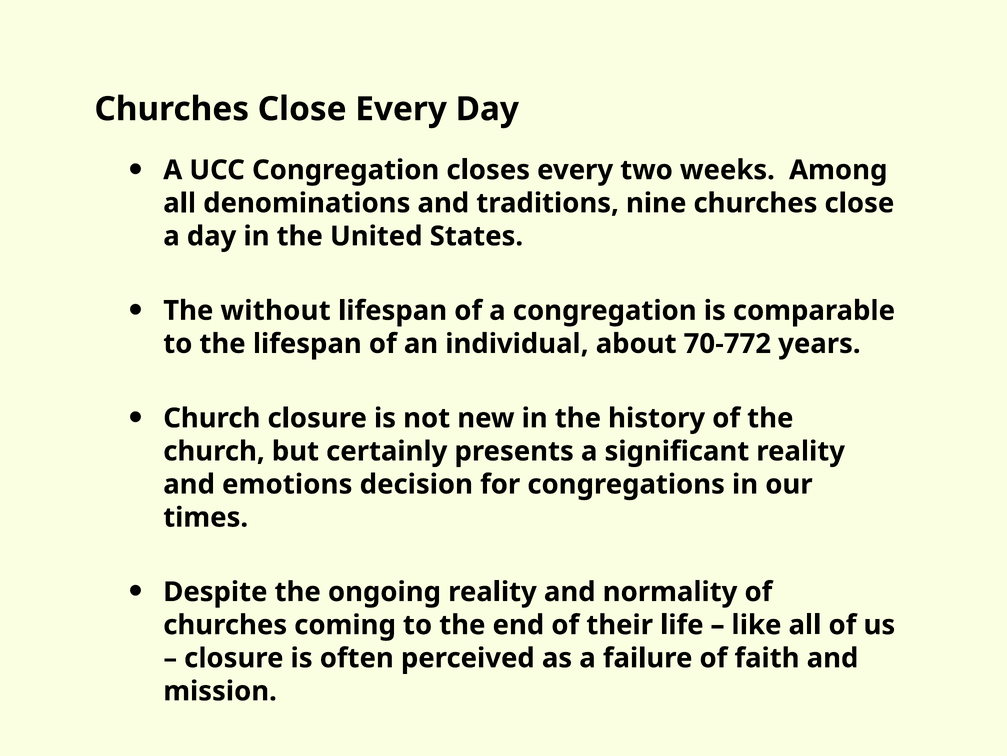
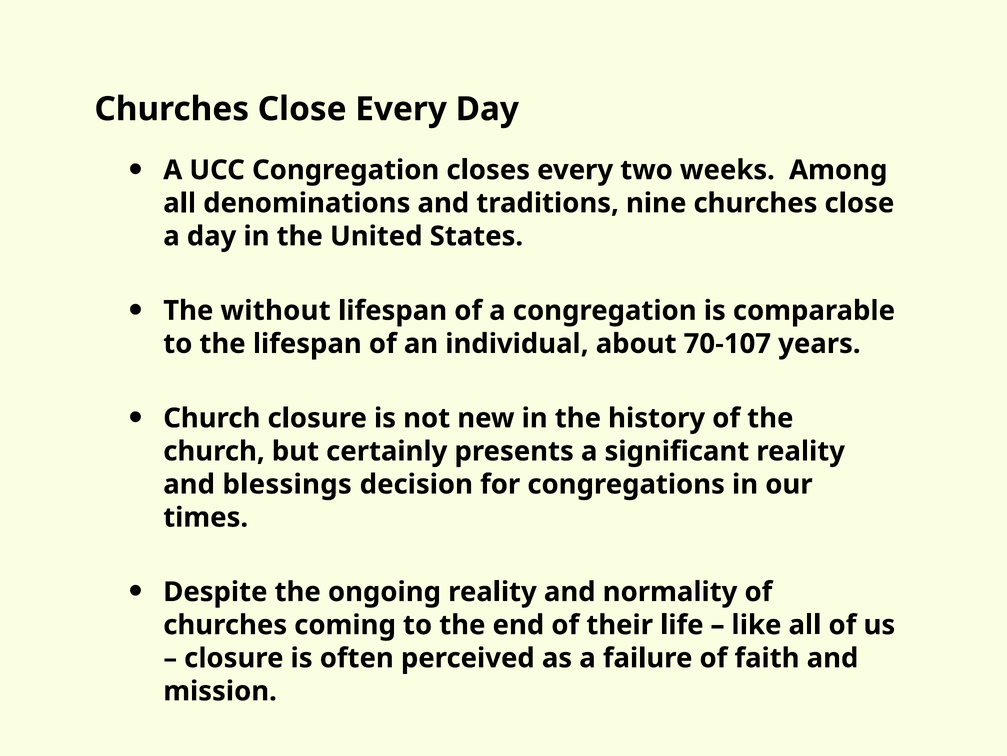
70-772: 70-772 -> 70-107
emotions: emotions -> blessings
